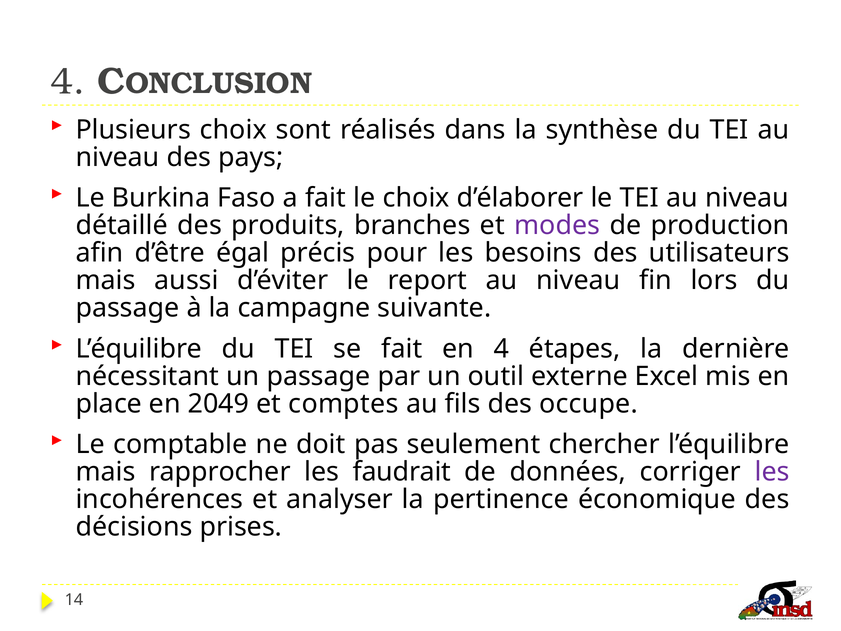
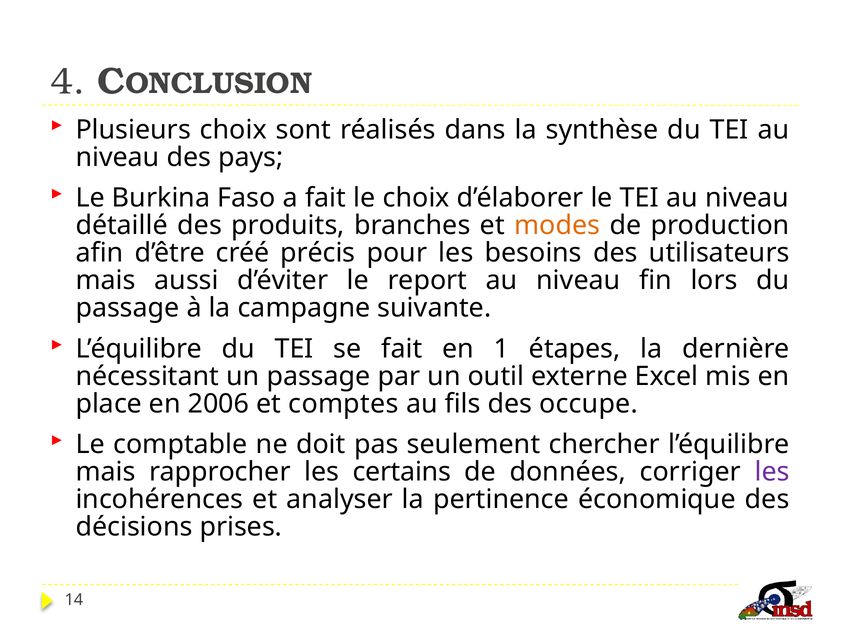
modes colour: purple -> orange
égal: égal -> créé
en 4: 4 -> 1
2049: 2049 -> 2006
faudrait: faudrait -> certains
